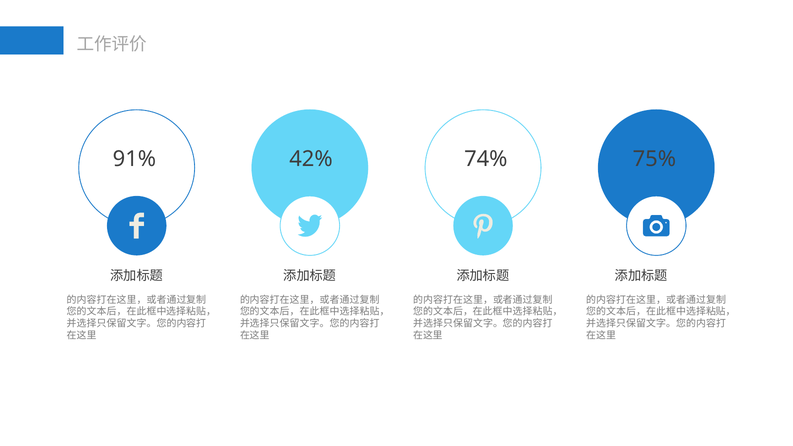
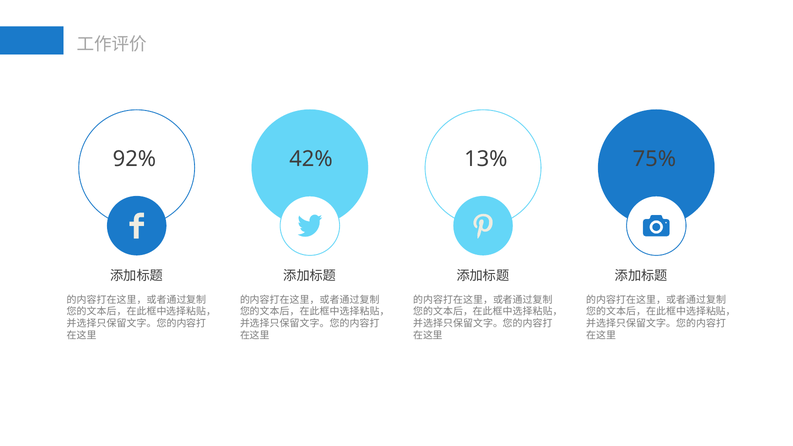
91%: 91% -> 92%
74%: 74% -> 13%
